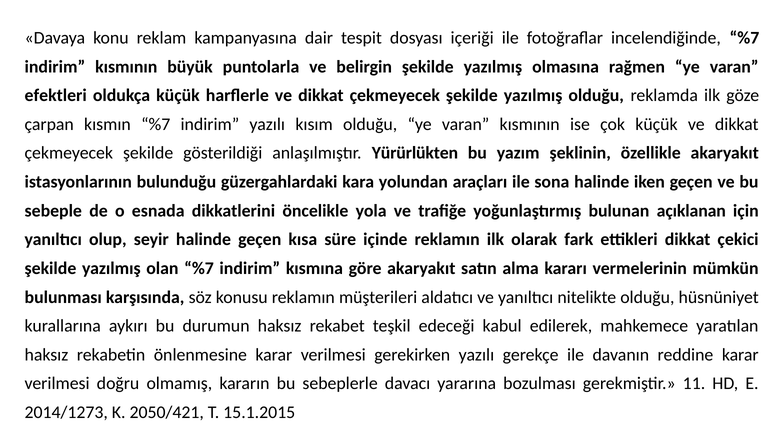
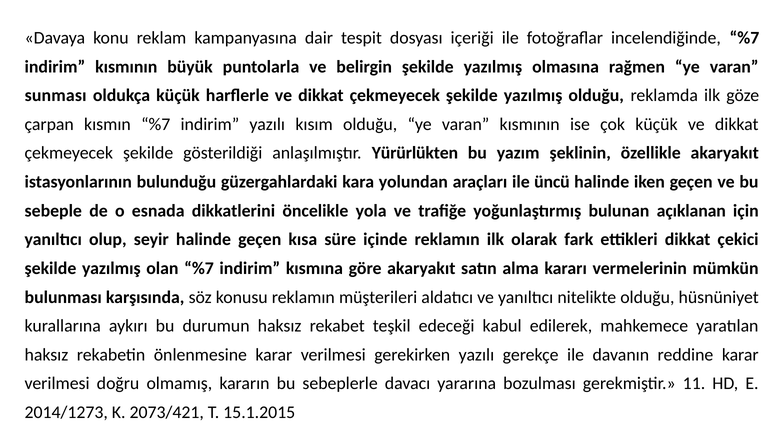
efektleri: efektleri -> sunması
sona: sona -> üncü
2050/421: 2050/421 -> 2073/421
